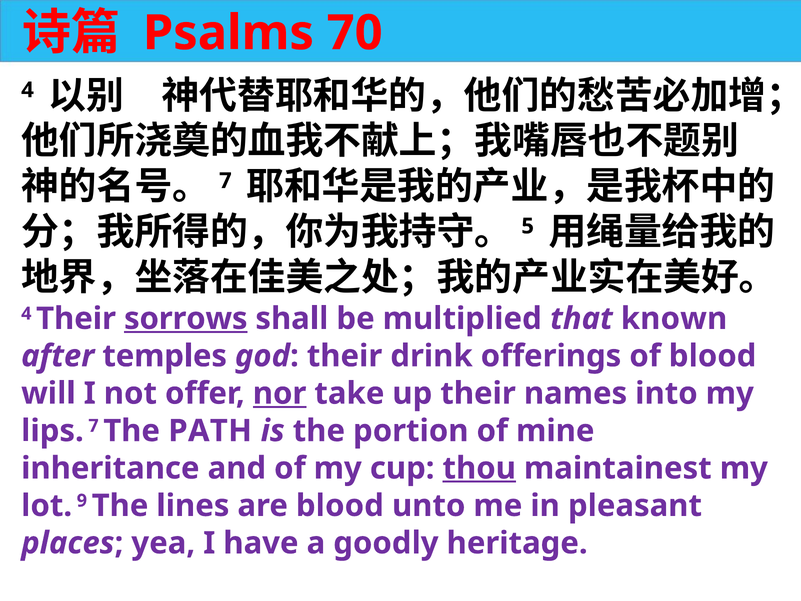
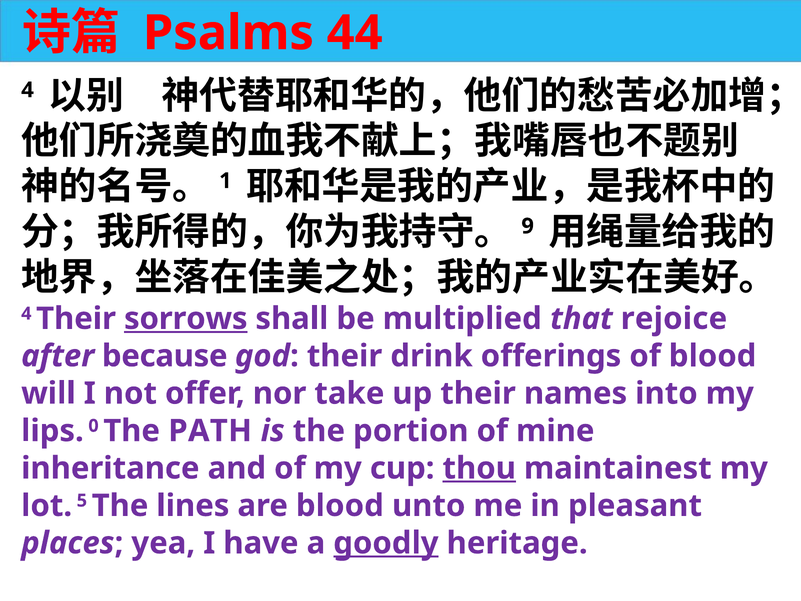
70: 70 -> 44
7 at (225, 181): 7 -> 1
5: 5 -> 9
known: known -> rejoice
temples: temples -> because
nor underline: present -> none
lips 7: 7 -> 0
9: 9 -> 5
goodly underline: none -> present
